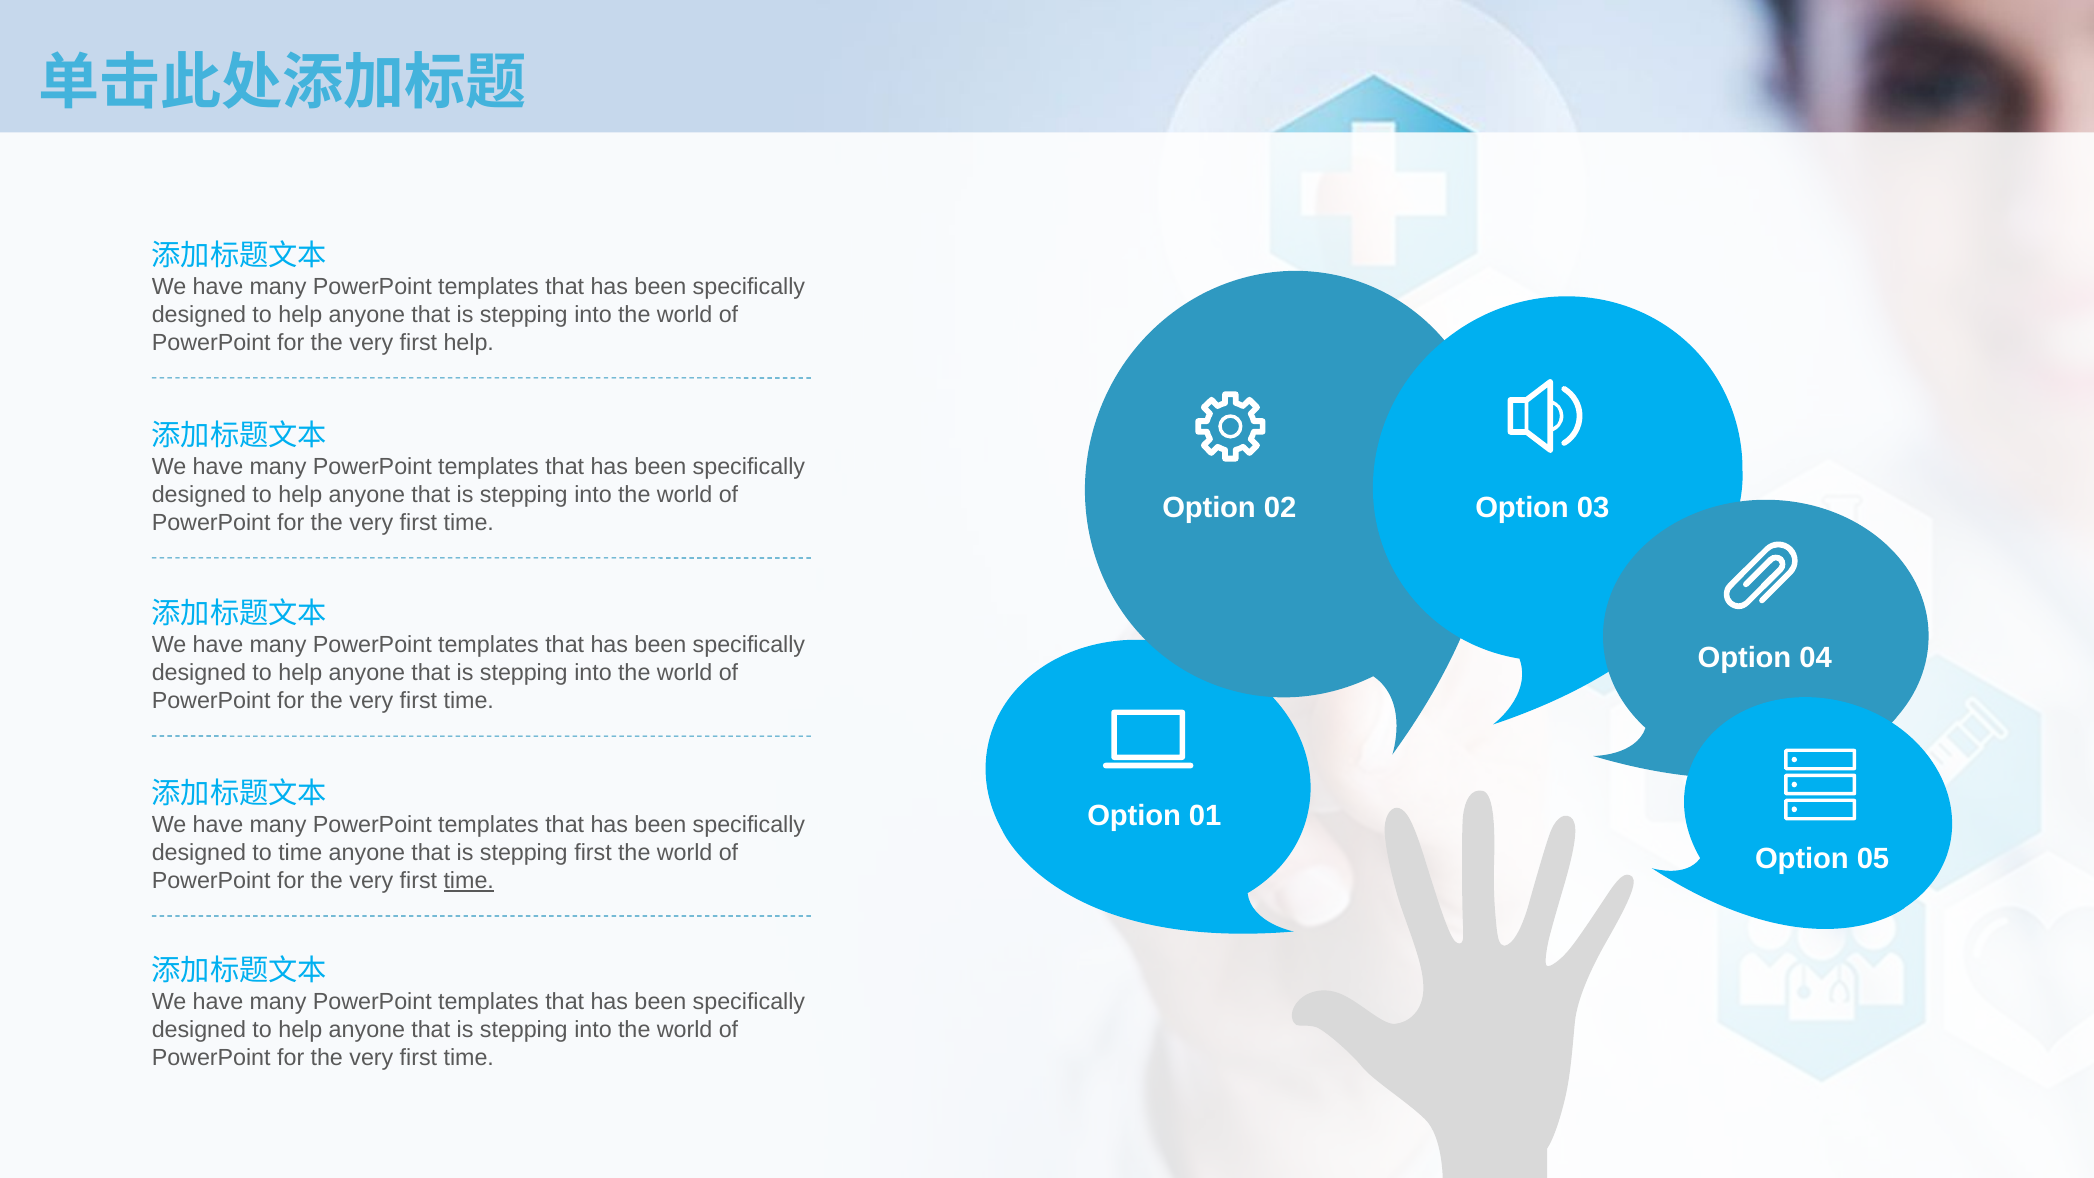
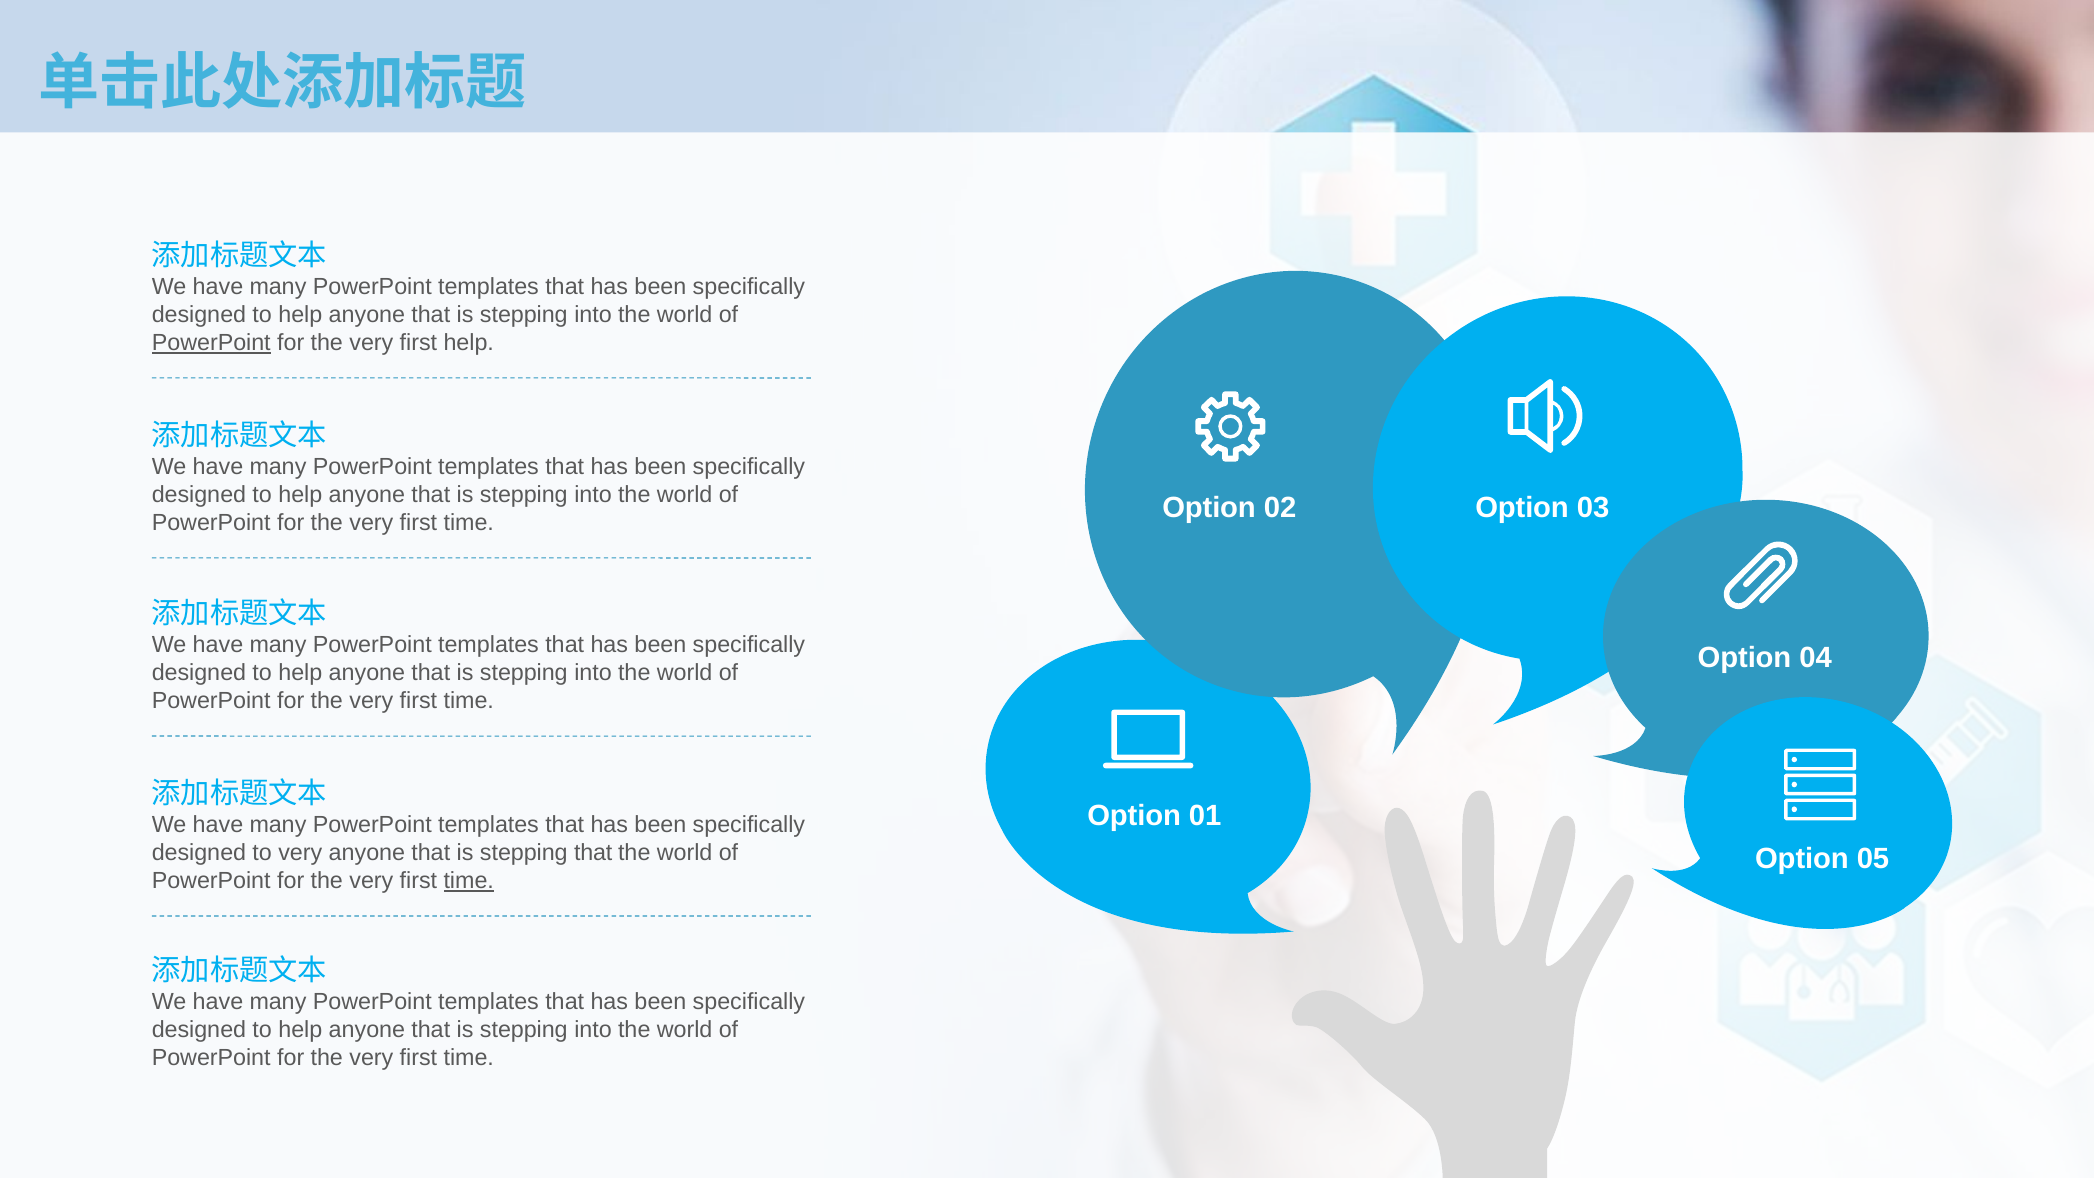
PowerPoint at (211, 343) underline: none -> present
to time: time -> very
stepping first: first -> that
